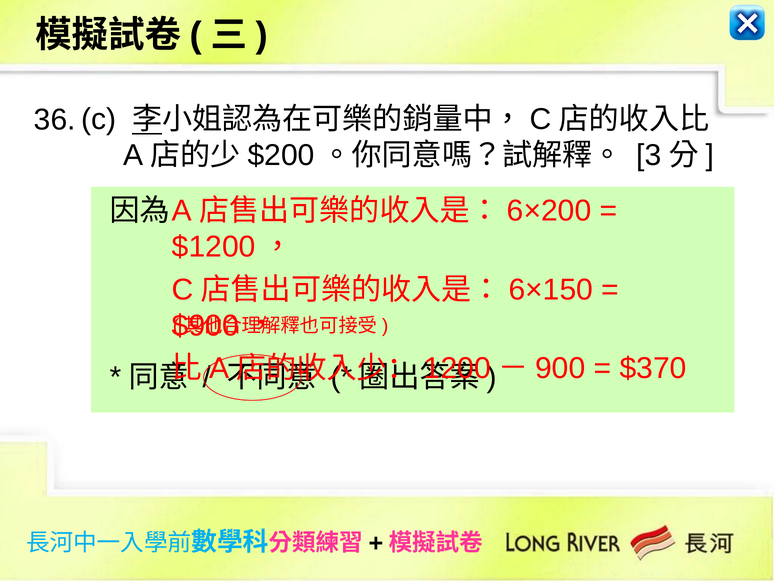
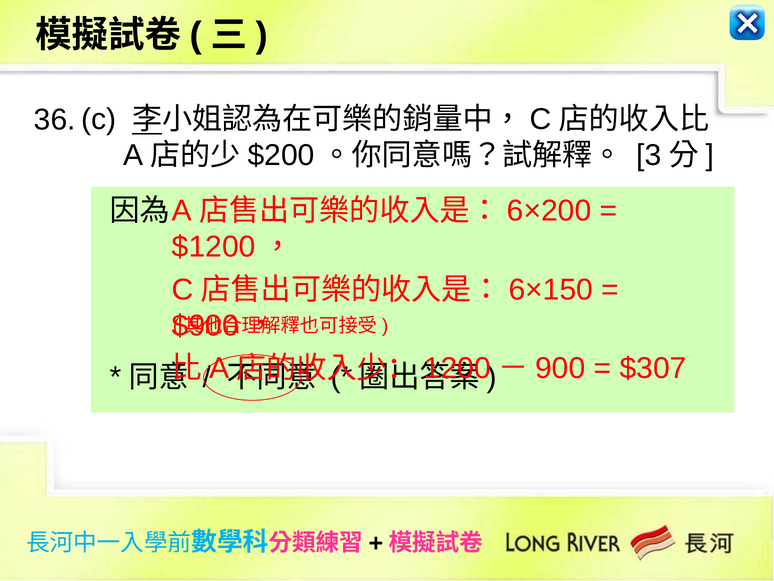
$370: $370 -> $307
